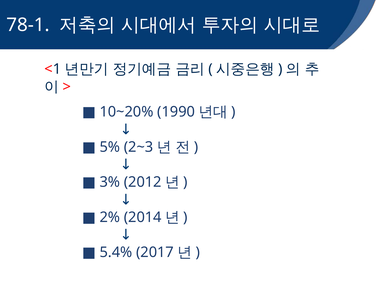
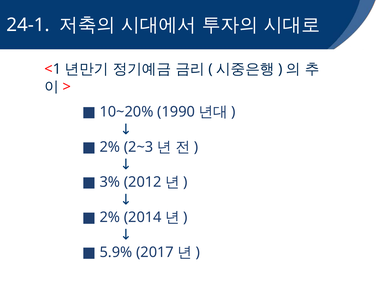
78-1: 78-1 -> 24-1
5% at (110, 147): 5% -> 2%
5.4%: 5.4% -> 5.9%
